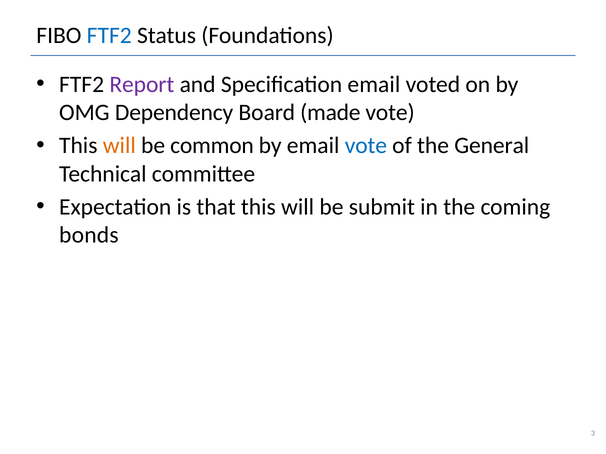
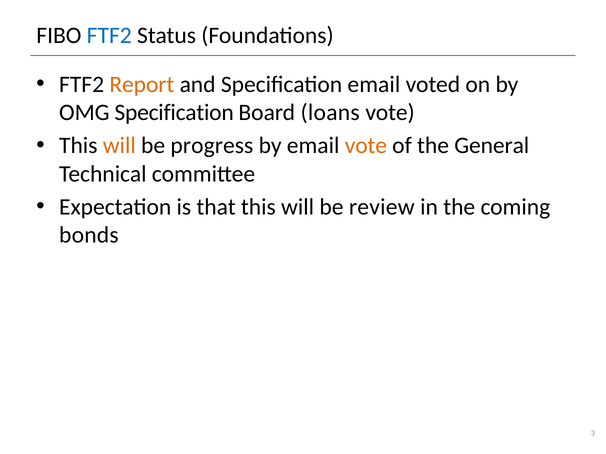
Report colour: purple -> orange
OMG Dependency: Dependency -> Specification
made: made -> loans
common: common -> progress
vote at (366, 146) colour: blue -> orange
submit: submit -> review
